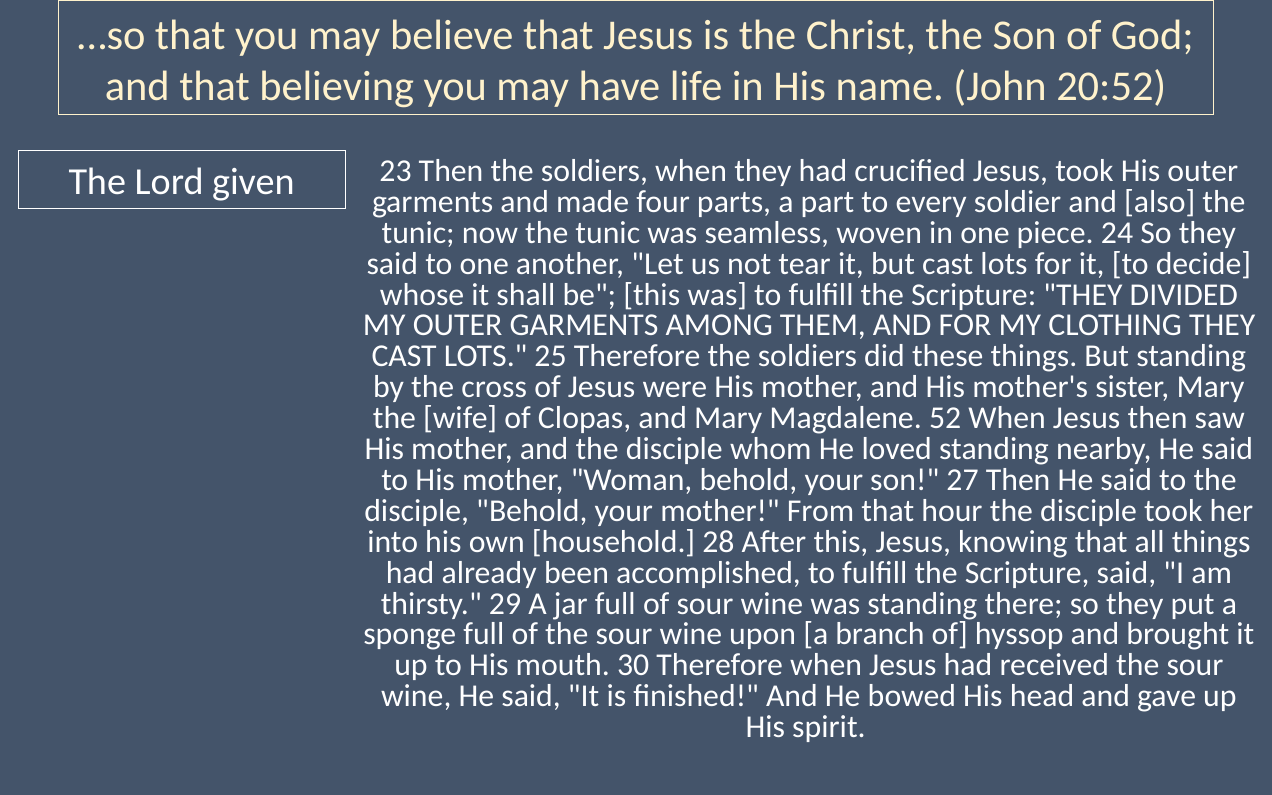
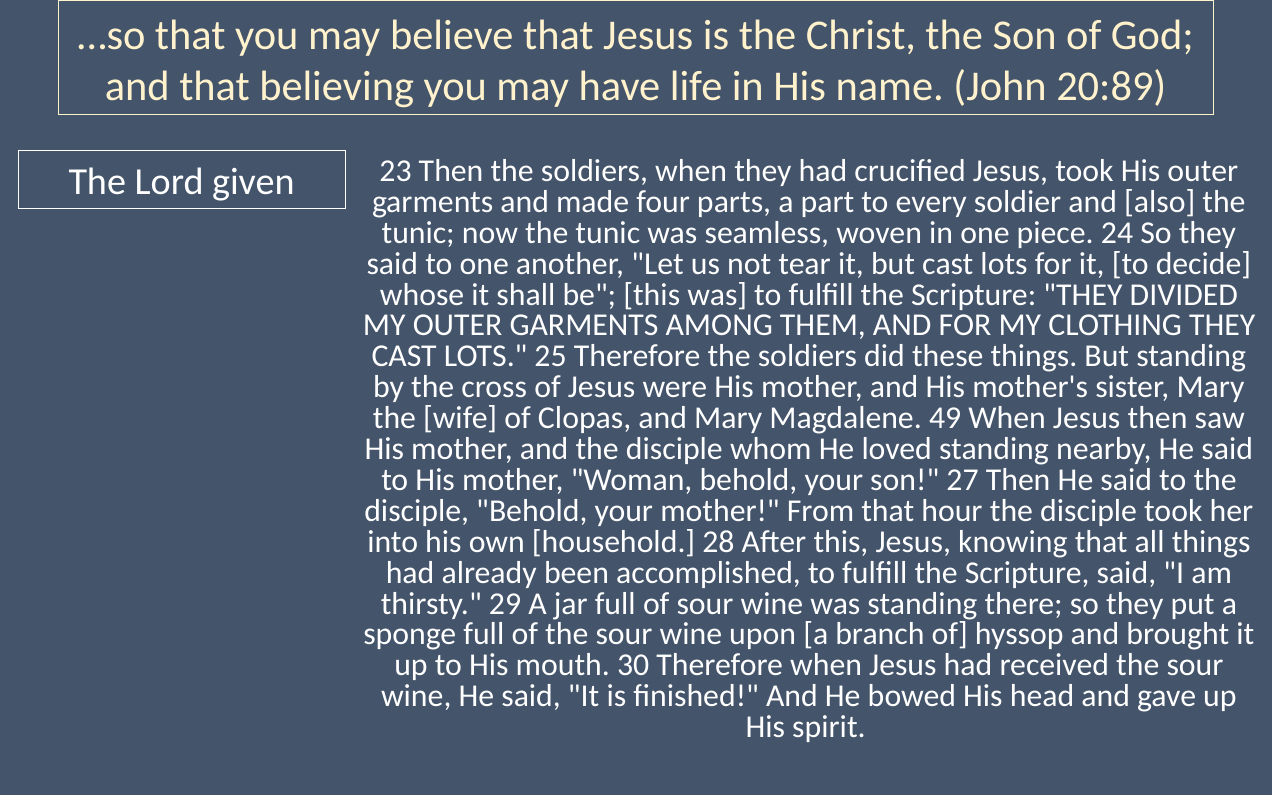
20:52: 20:52 -> 20:89
52: 52 -> 49
